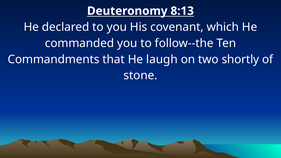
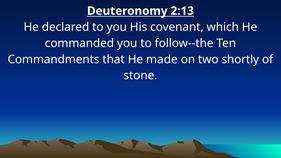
8:13: 8:13 -> 2:13
laugh: laugh -> made
